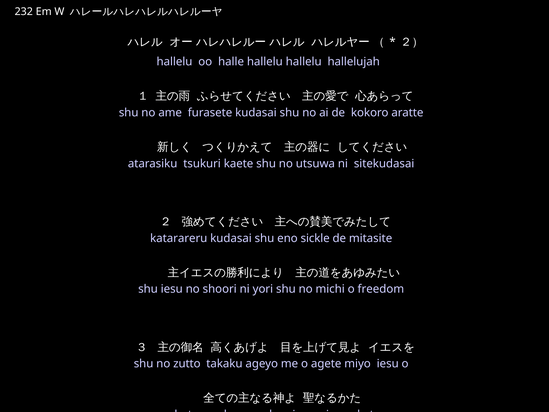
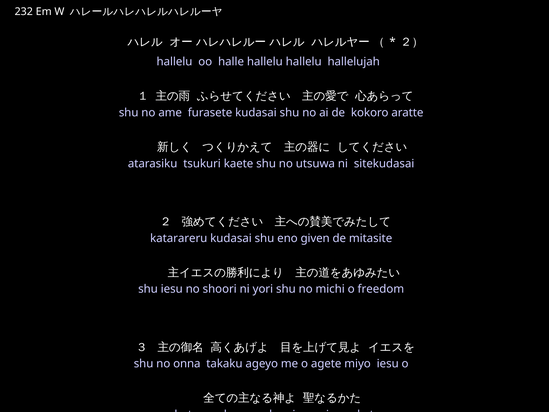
sickle: sickle -> given
zutto: zutto -> onna
